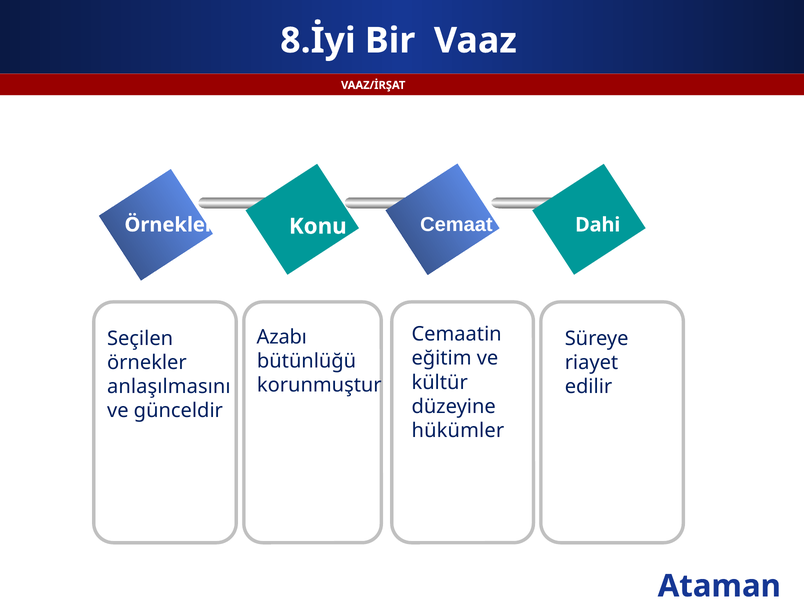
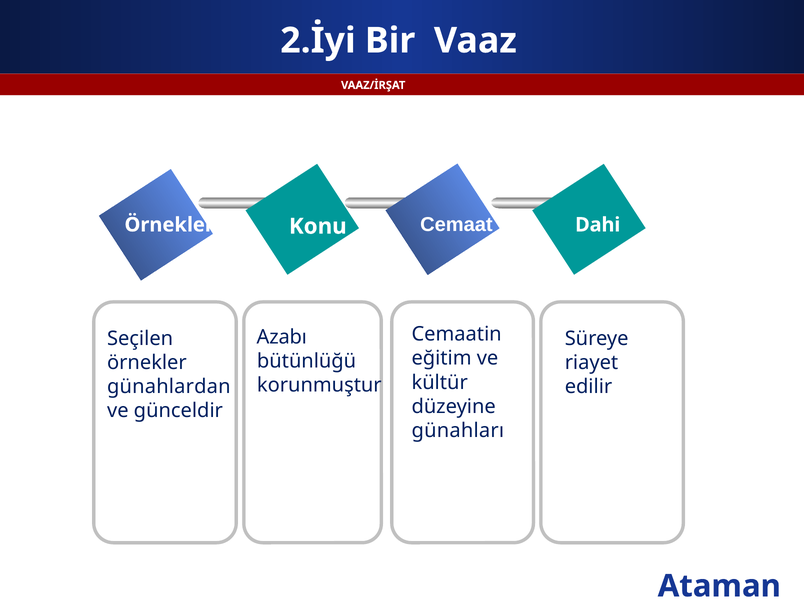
8.İyi: 8.İyi -> 2.İyi
anlaşılmasını: anlaşılmasını -> günahlardan
hükümler: hükümler -> günahları
